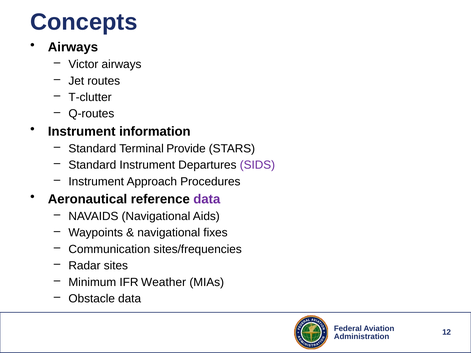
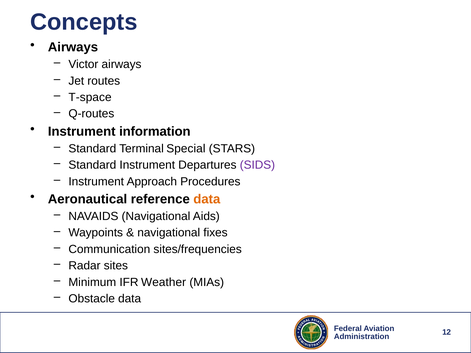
T-clutter: T-clutter -> T-space
Provide: Provide -> Special
data at (207, 199) colour: purple -> orange
